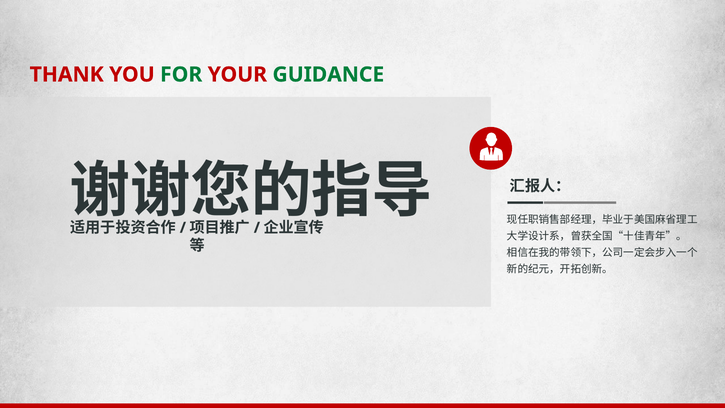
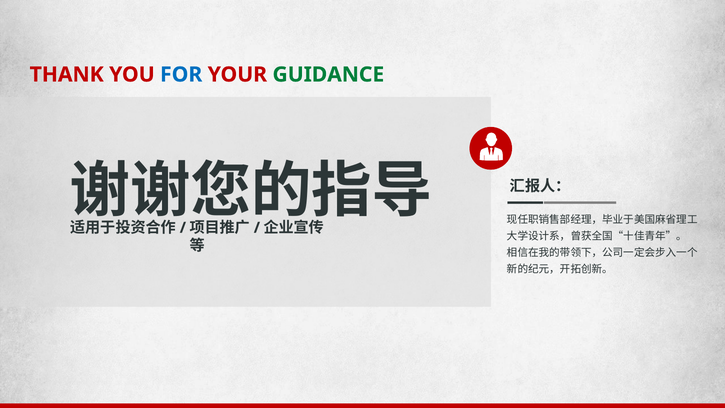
FOR colour: green -> blue
